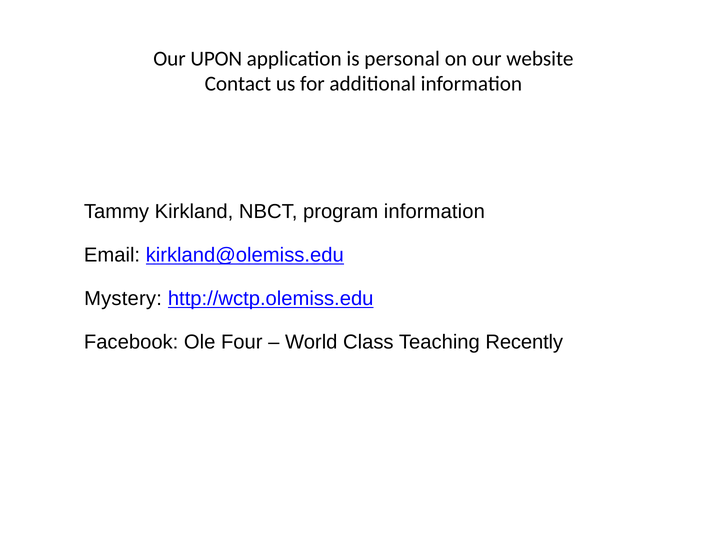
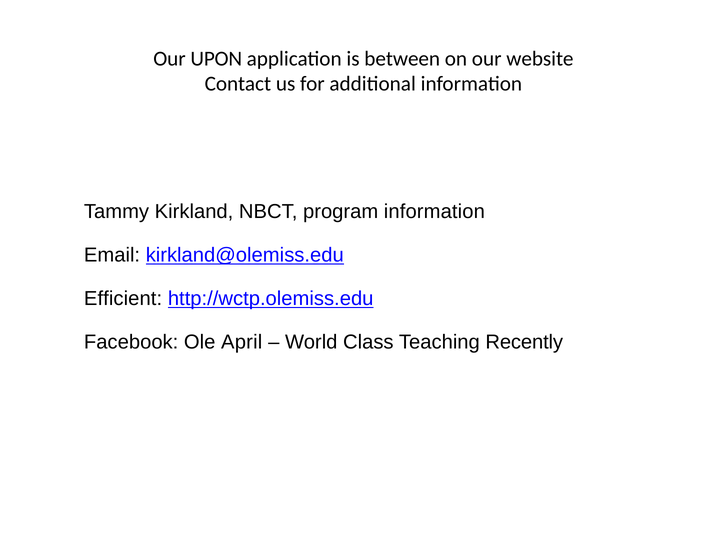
personal: personal -> between
Mystery: Mystery -> Efficient
Four: Four -> April
